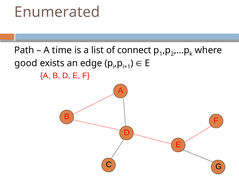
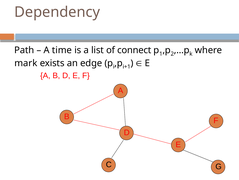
Enumerated: Enumerated -> Dependency
good: good -> mark
